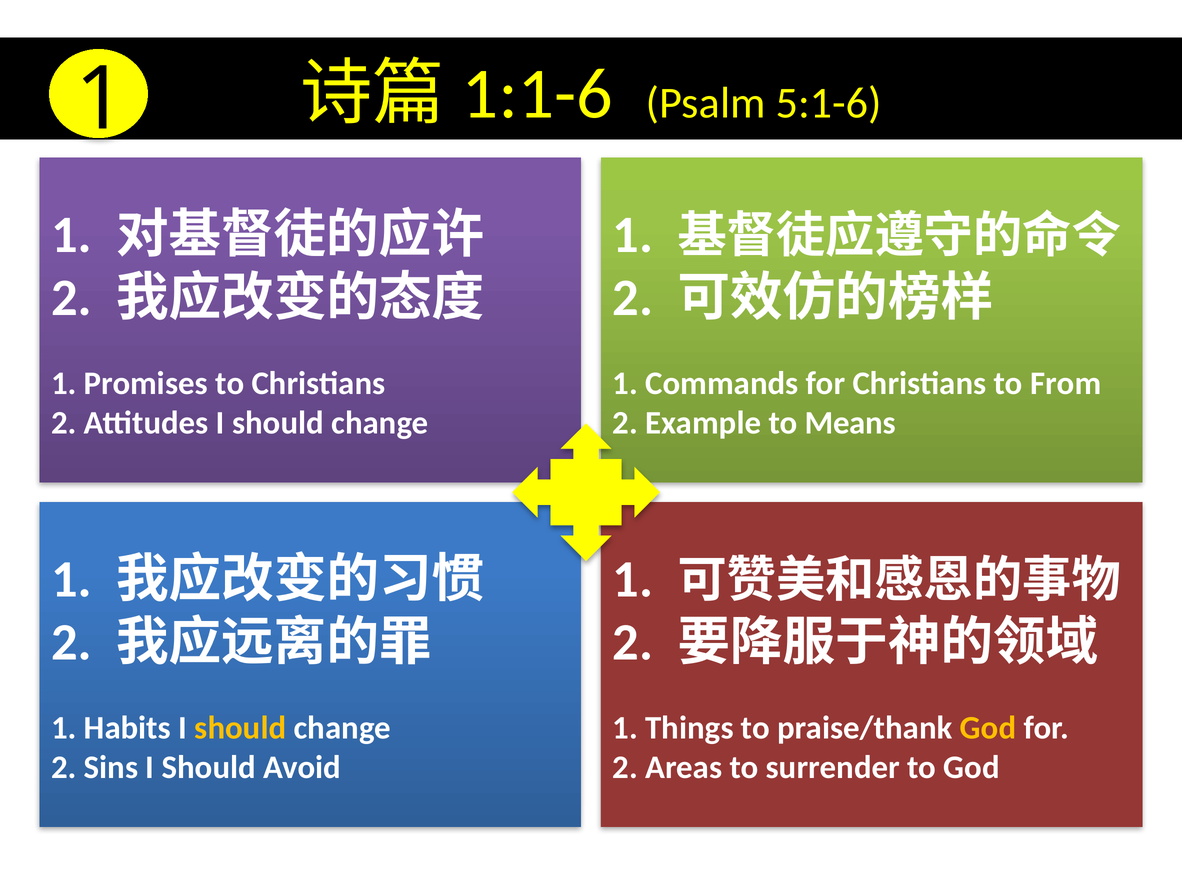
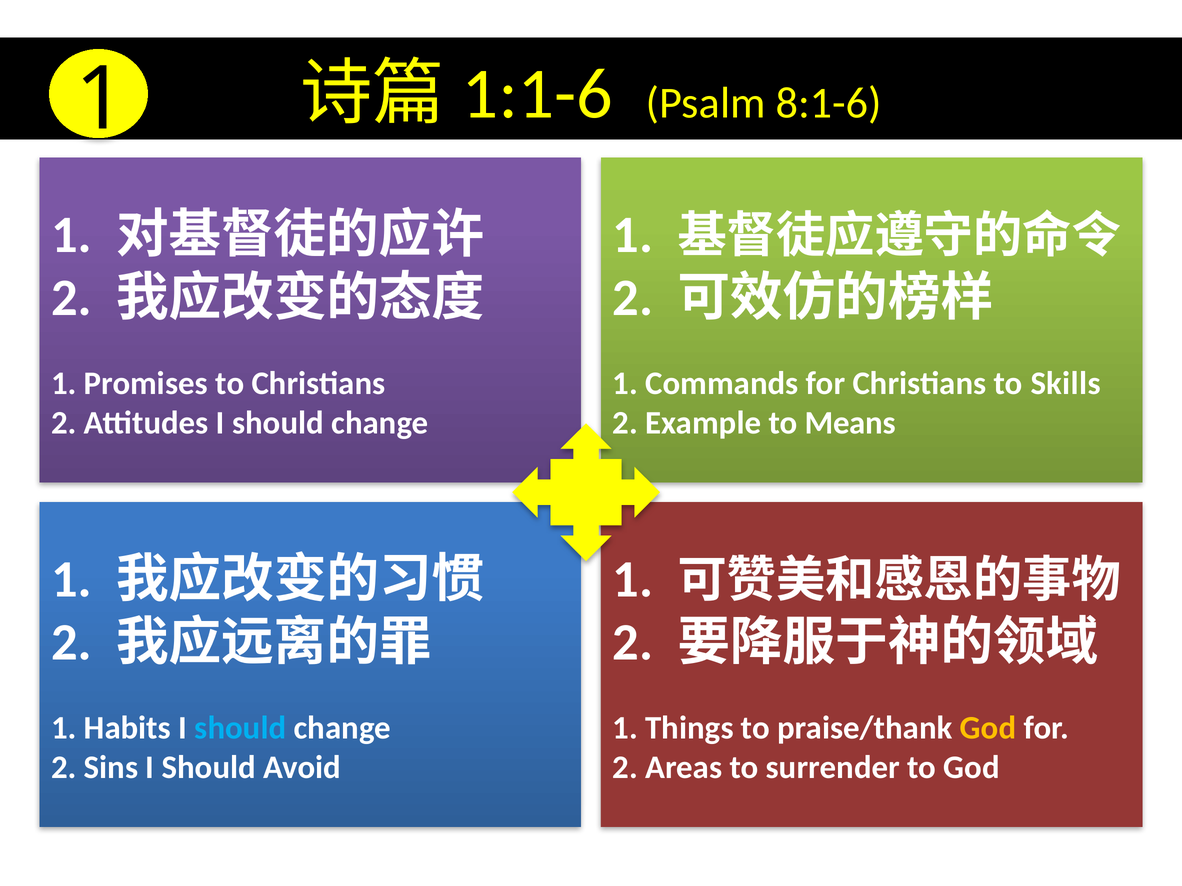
5:1-6: 5:1-6 -> 8:1-6
From: From -> Skills
should at (240, 728) colour: yellow -> light blue
